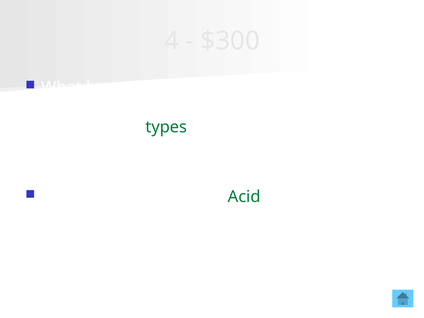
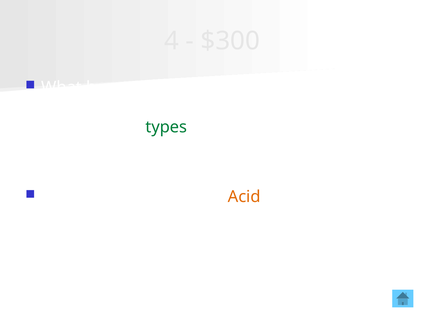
Acid colour: green -> orange
